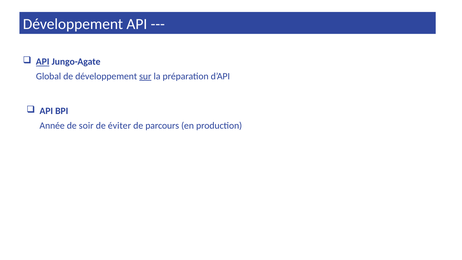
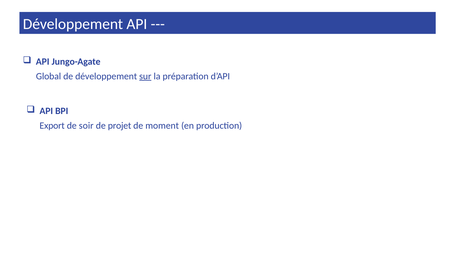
API at (43, 62) underline: present -> none
Année: Année -> Export
éviter: éviter -> projet
parcours: parcours -> moment
